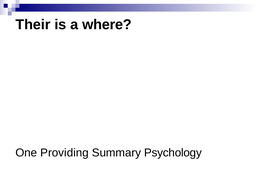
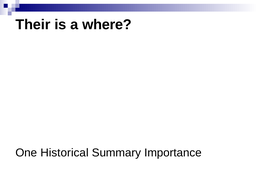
Providing: Providing -> Historical
Psychology: Psychology -> Importance
